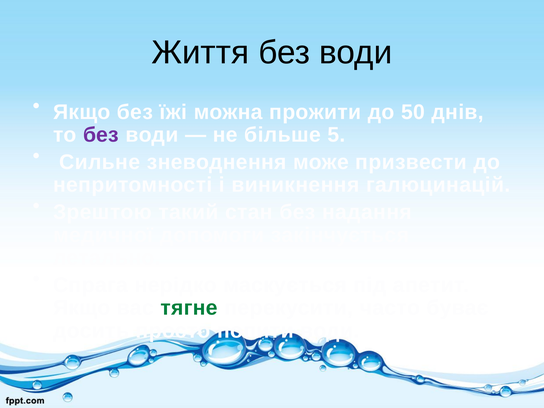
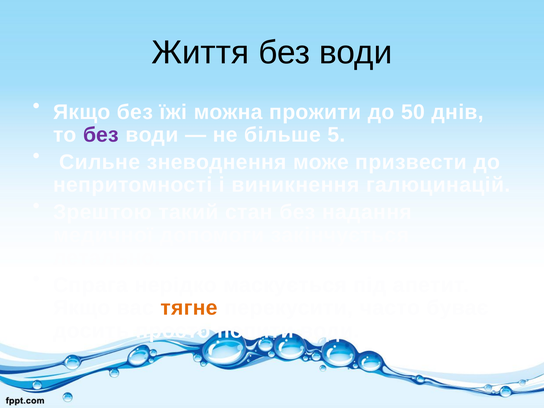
тягне colour: green -> orange
